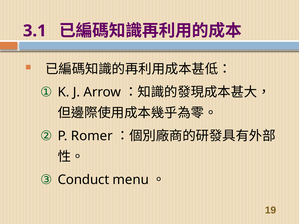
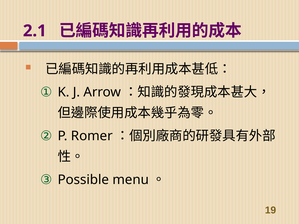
3.1: 3.1 -> 2.1
Conduct: Conduct -> Possible
